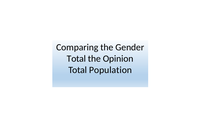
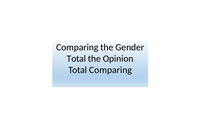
Total Population: Population -> Comparing
